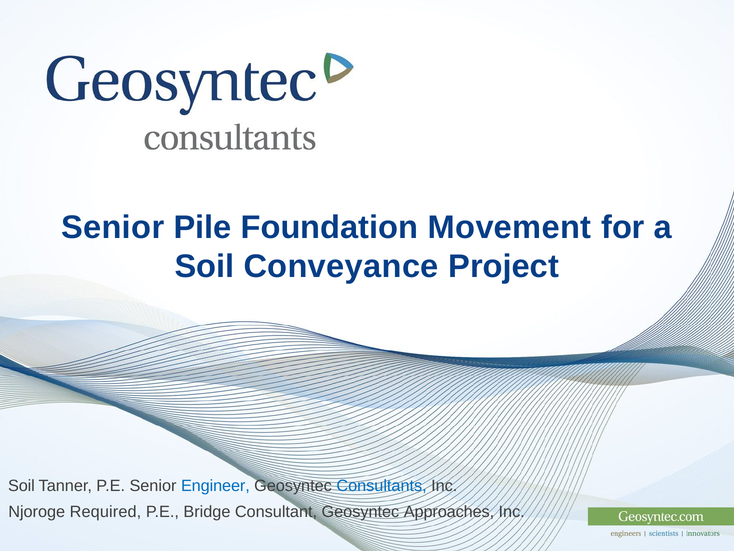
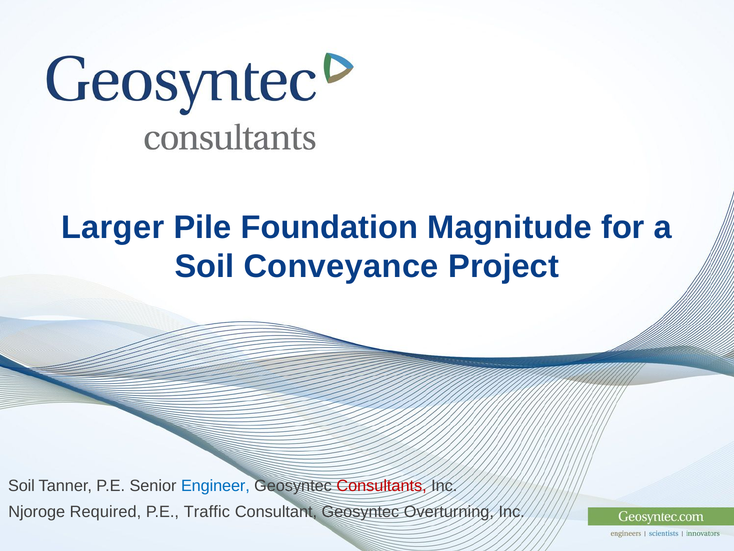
Senior at (113, 227): Senior -> Larger
Movement: Movement -> Magnitude
Consultants colour: blue -> red
Bridge: Bridge -> Traffic
Approaches: Approaches -> Overturning
